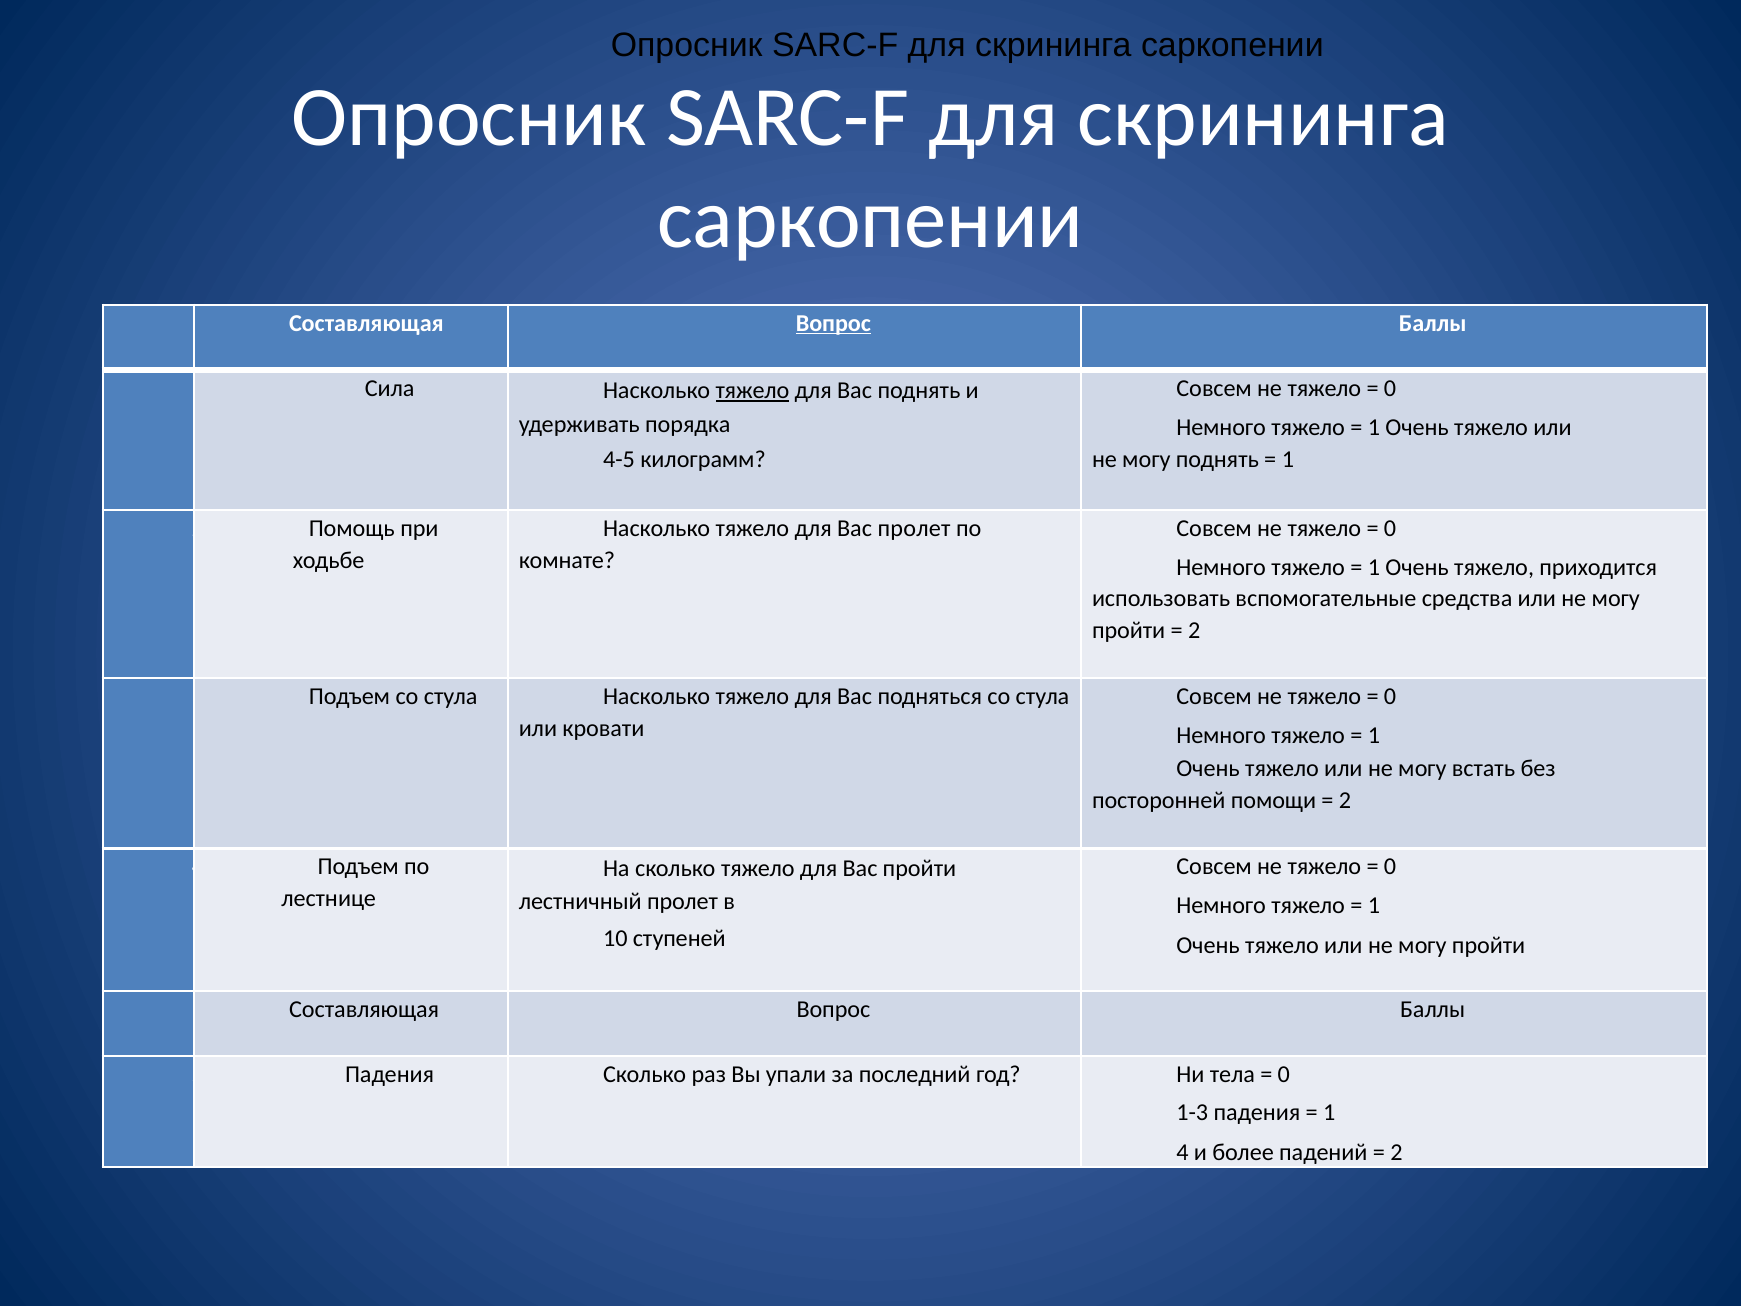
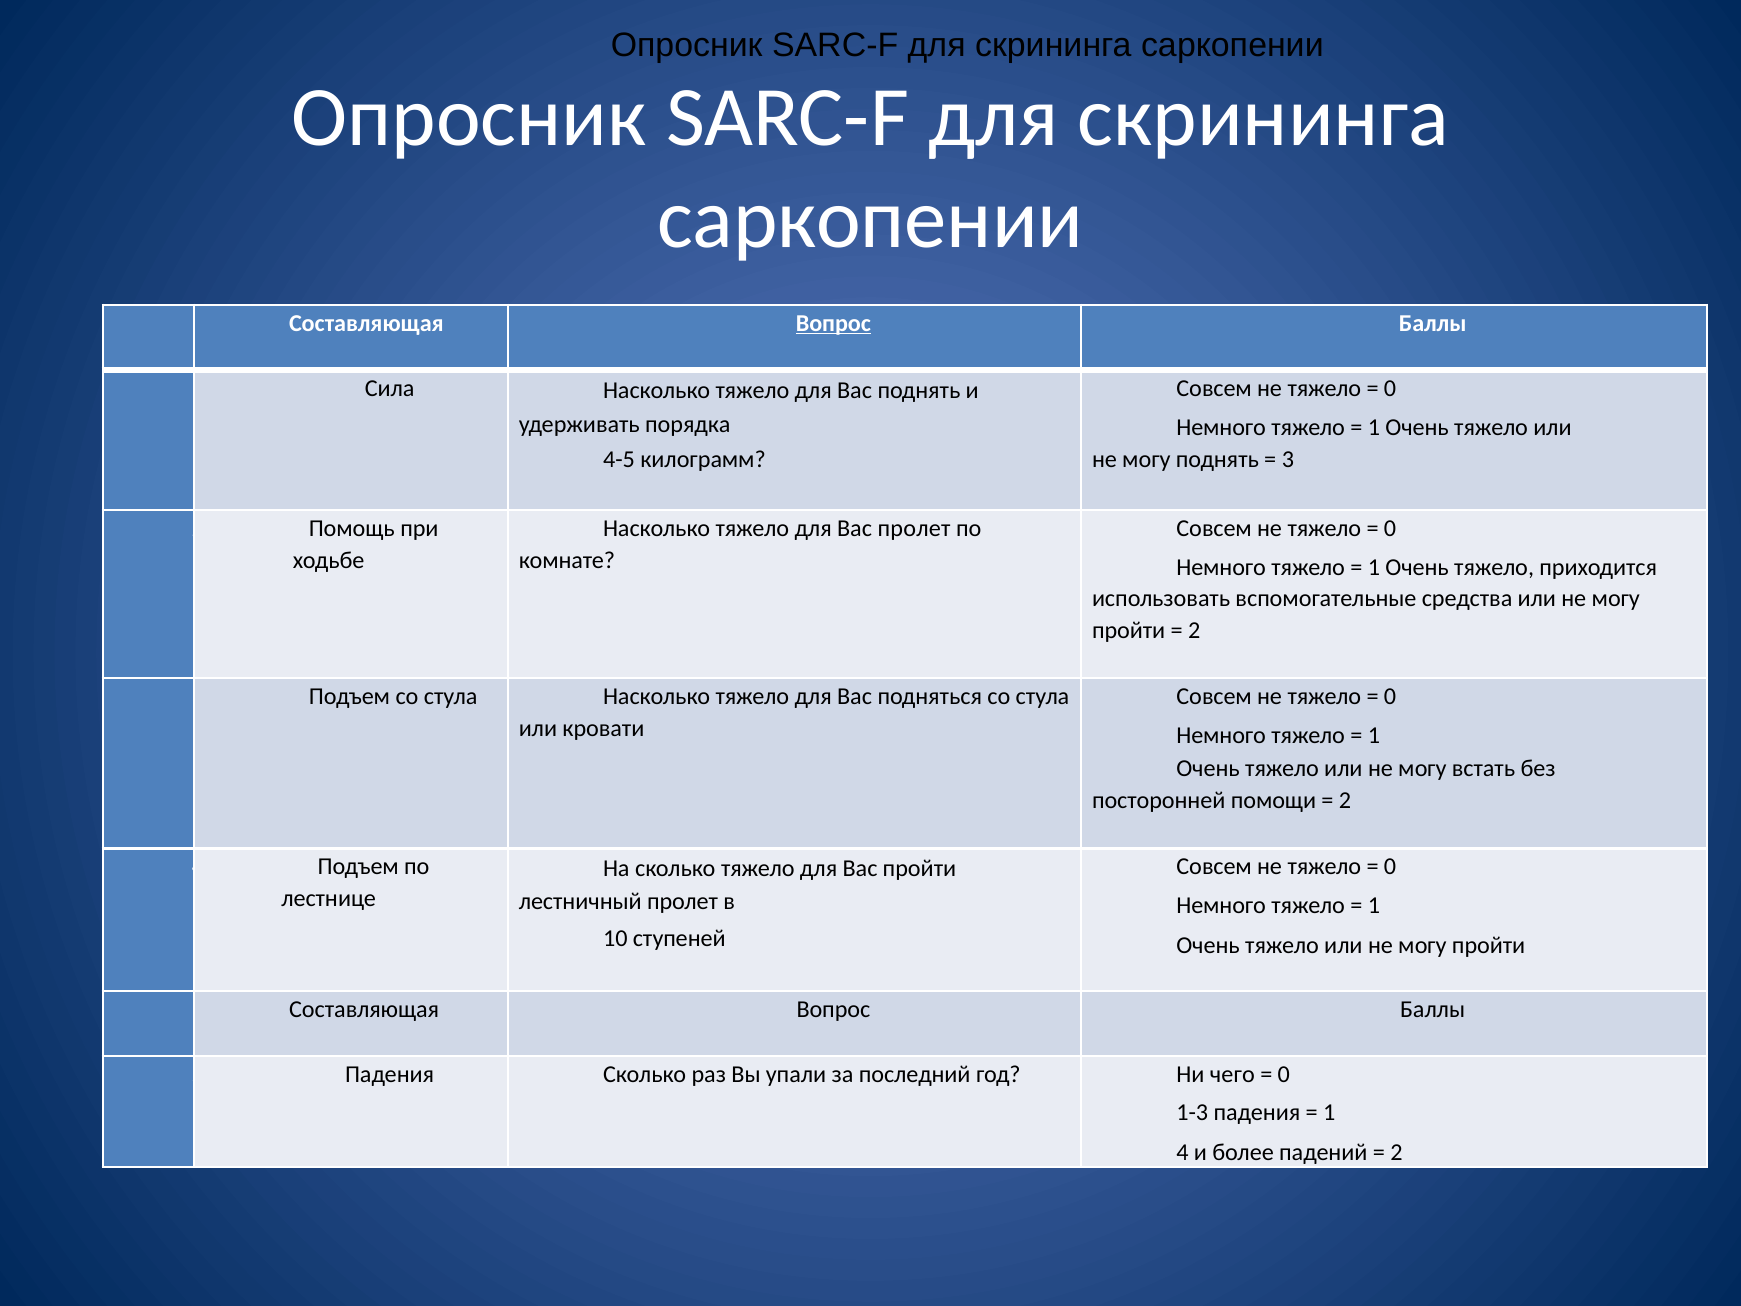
тяжело at (752, 391) underline: present -> none
1 at (1288, 459): 1 -> 3
тела: тела -> чего
